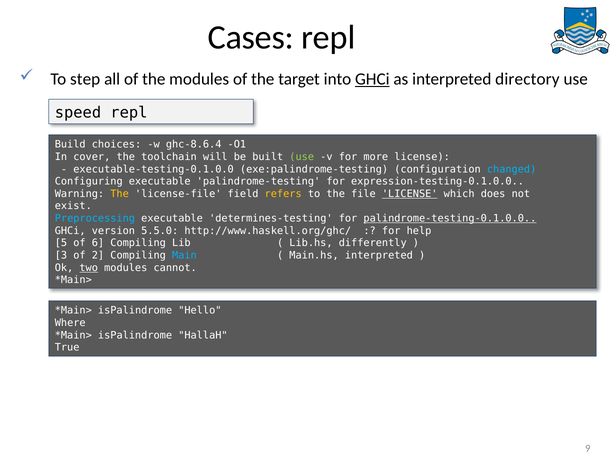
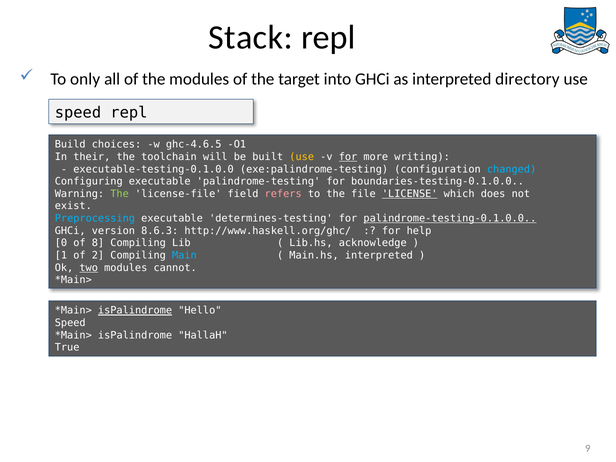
Cases: Cases -> Stack
step: step -> only
GHCi at (372, 79) underline: present -> none
ghc-8.6.4: ghc-8.6.4 -> ghc-4.6.5
cover: cover -> their
use at (302, 157) colour: light green -> yellow
for at (348, 157) underline: none -> present
more license: license -> writing
expression-testing-0.1.0.0: expression-testing-0.1.0.0 -> boundaries-testing-0.1.0.0
The at (120, 194) colour: yellow -> light green
refers colour: yellow -> pink
5.5.0: 5.5.0 -> 8.6.3
5: 5 -> 0
6: 6 -> 8
differently: differently -> acknowledge
3: 3 -> 1
isPalindrome at (135, 311) underline: none -> present
Where at (70, 323): Where -> Speed
